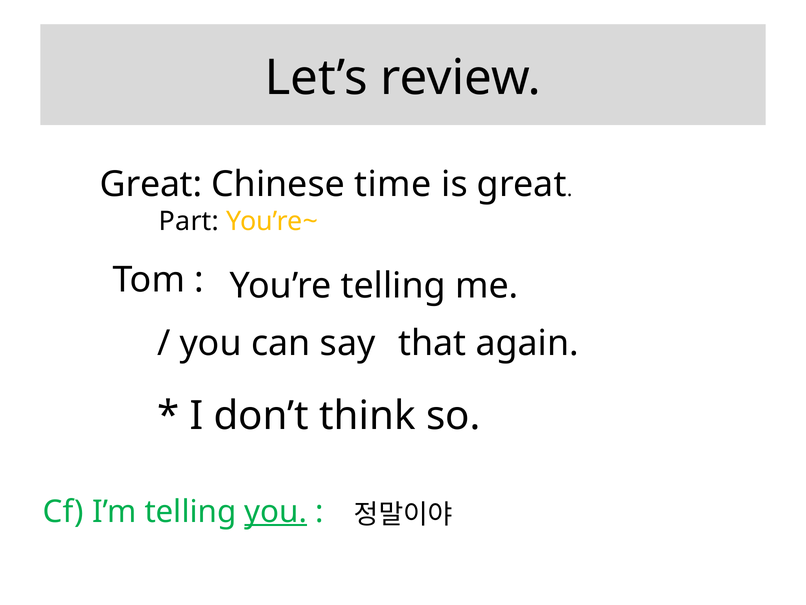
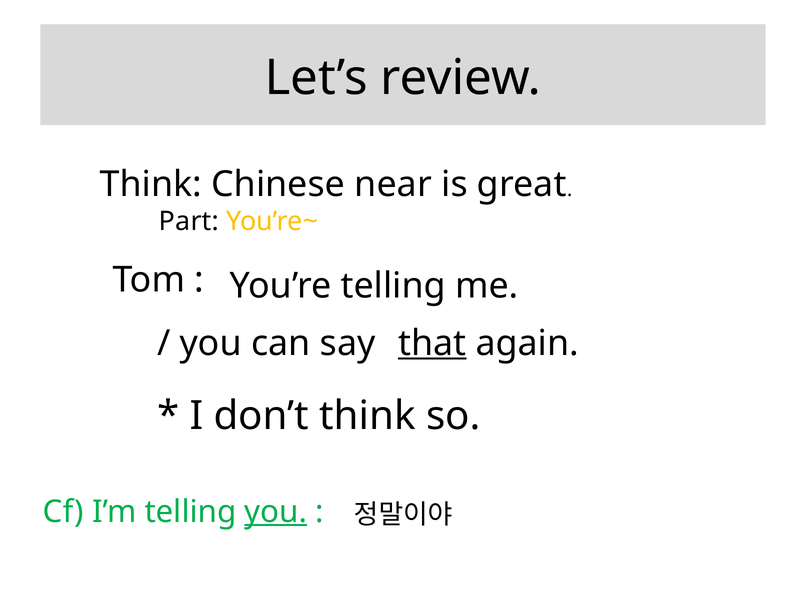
Great at (151, 184): Great -> Think
time: time -> near
that underline: none -> present
